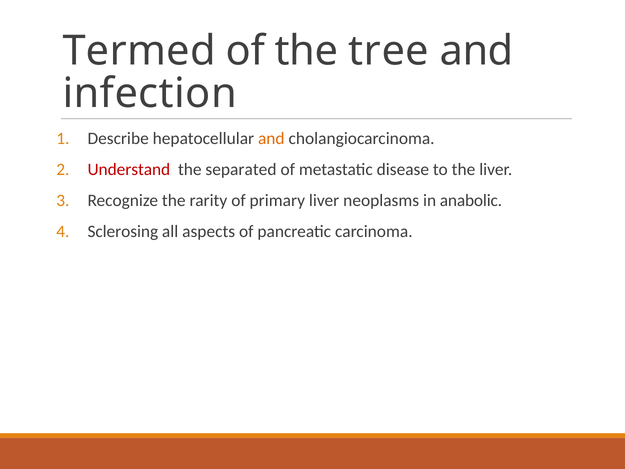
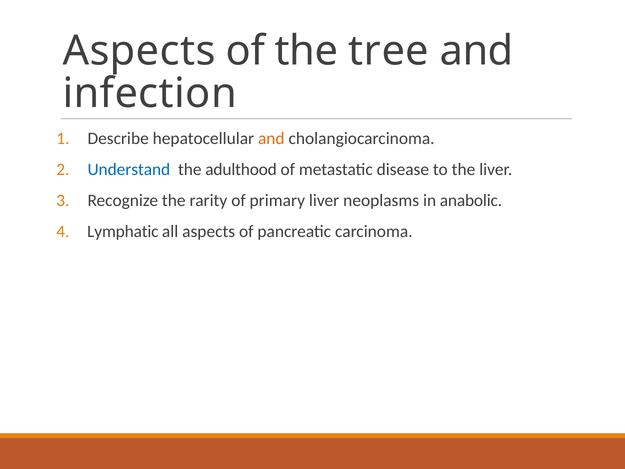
Termed at (139, 51): Termed -> Aspects
Understand colour: red -> blue
separated: separated -> adulthood
Sclerosing: Sclerosing -> Lymphatic
